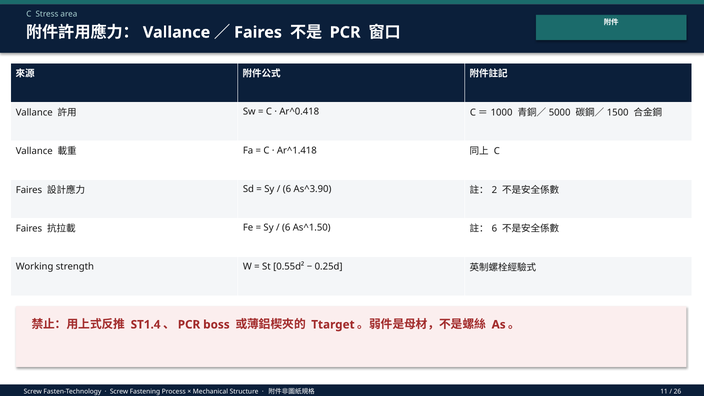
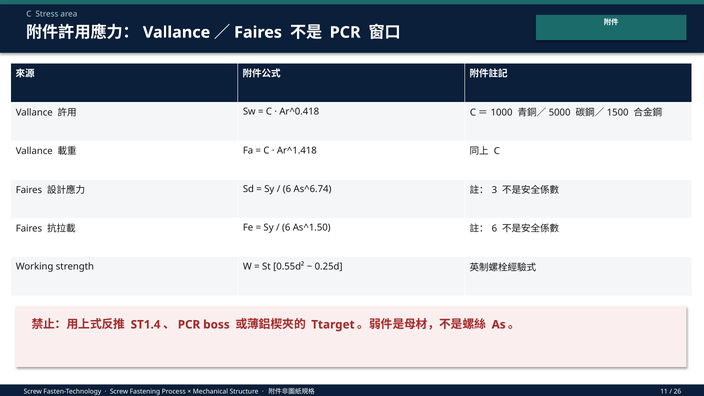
As^3.90: As^3.90 -> As^6.74
2: 2 -> 3
